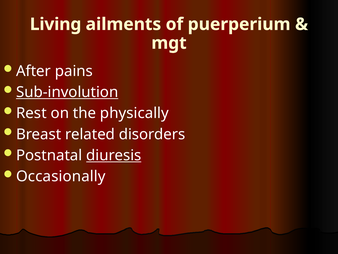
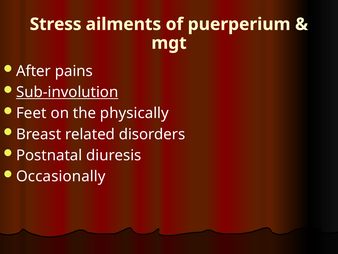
Living: Living -> Stress
Rest: Rest -> Feet
diuresis underline: present -> none
